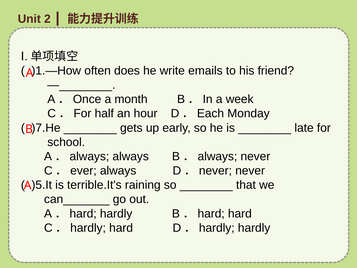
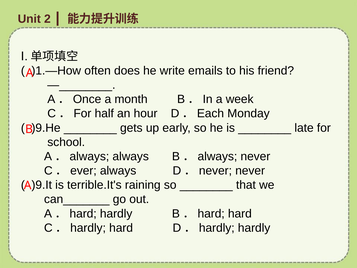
)7.He: )7.He -> )9.He
)5.It: )5.It -> )9.It
